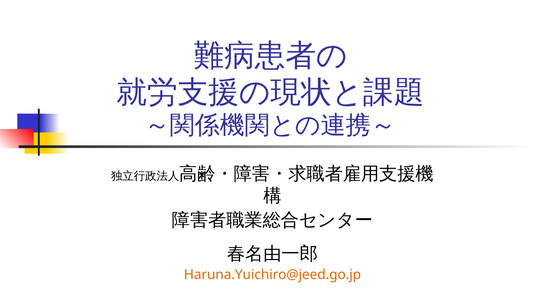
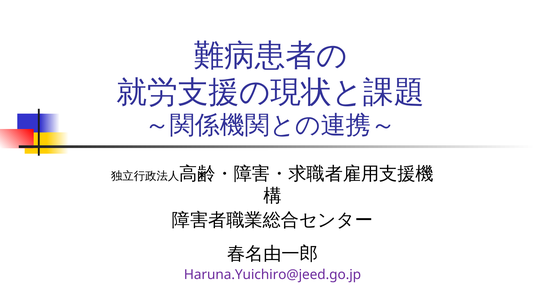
Haruna.Yuichiro@jeed.go.jp colour: orange -> purple
